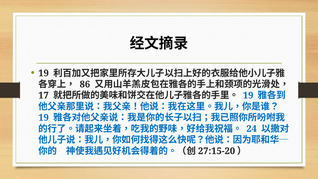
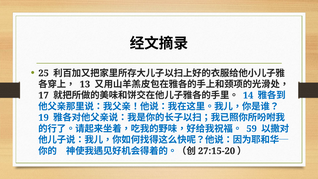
19 at (44, 73): 19 -> 25
86: 86 -> 13
19 at (248, 95): 19 -> 14
24: 24 -> 59
